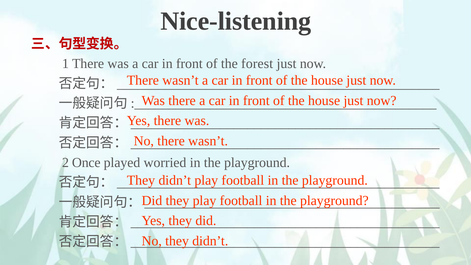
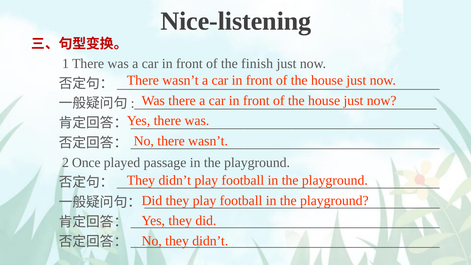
forest: forest -> finish
worried: worried -> passage
